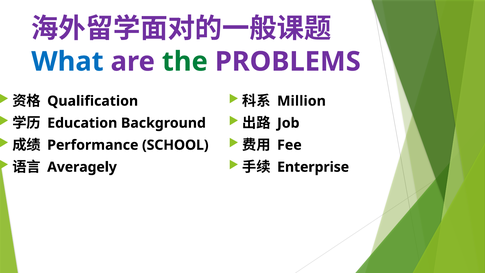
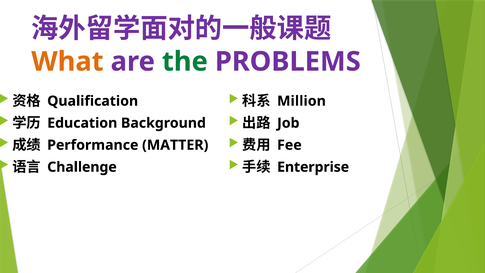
What colour: blue -> orange
SCHOOL: SCHOOL -> MATTER
Averagely: Averagely -> Challenge
